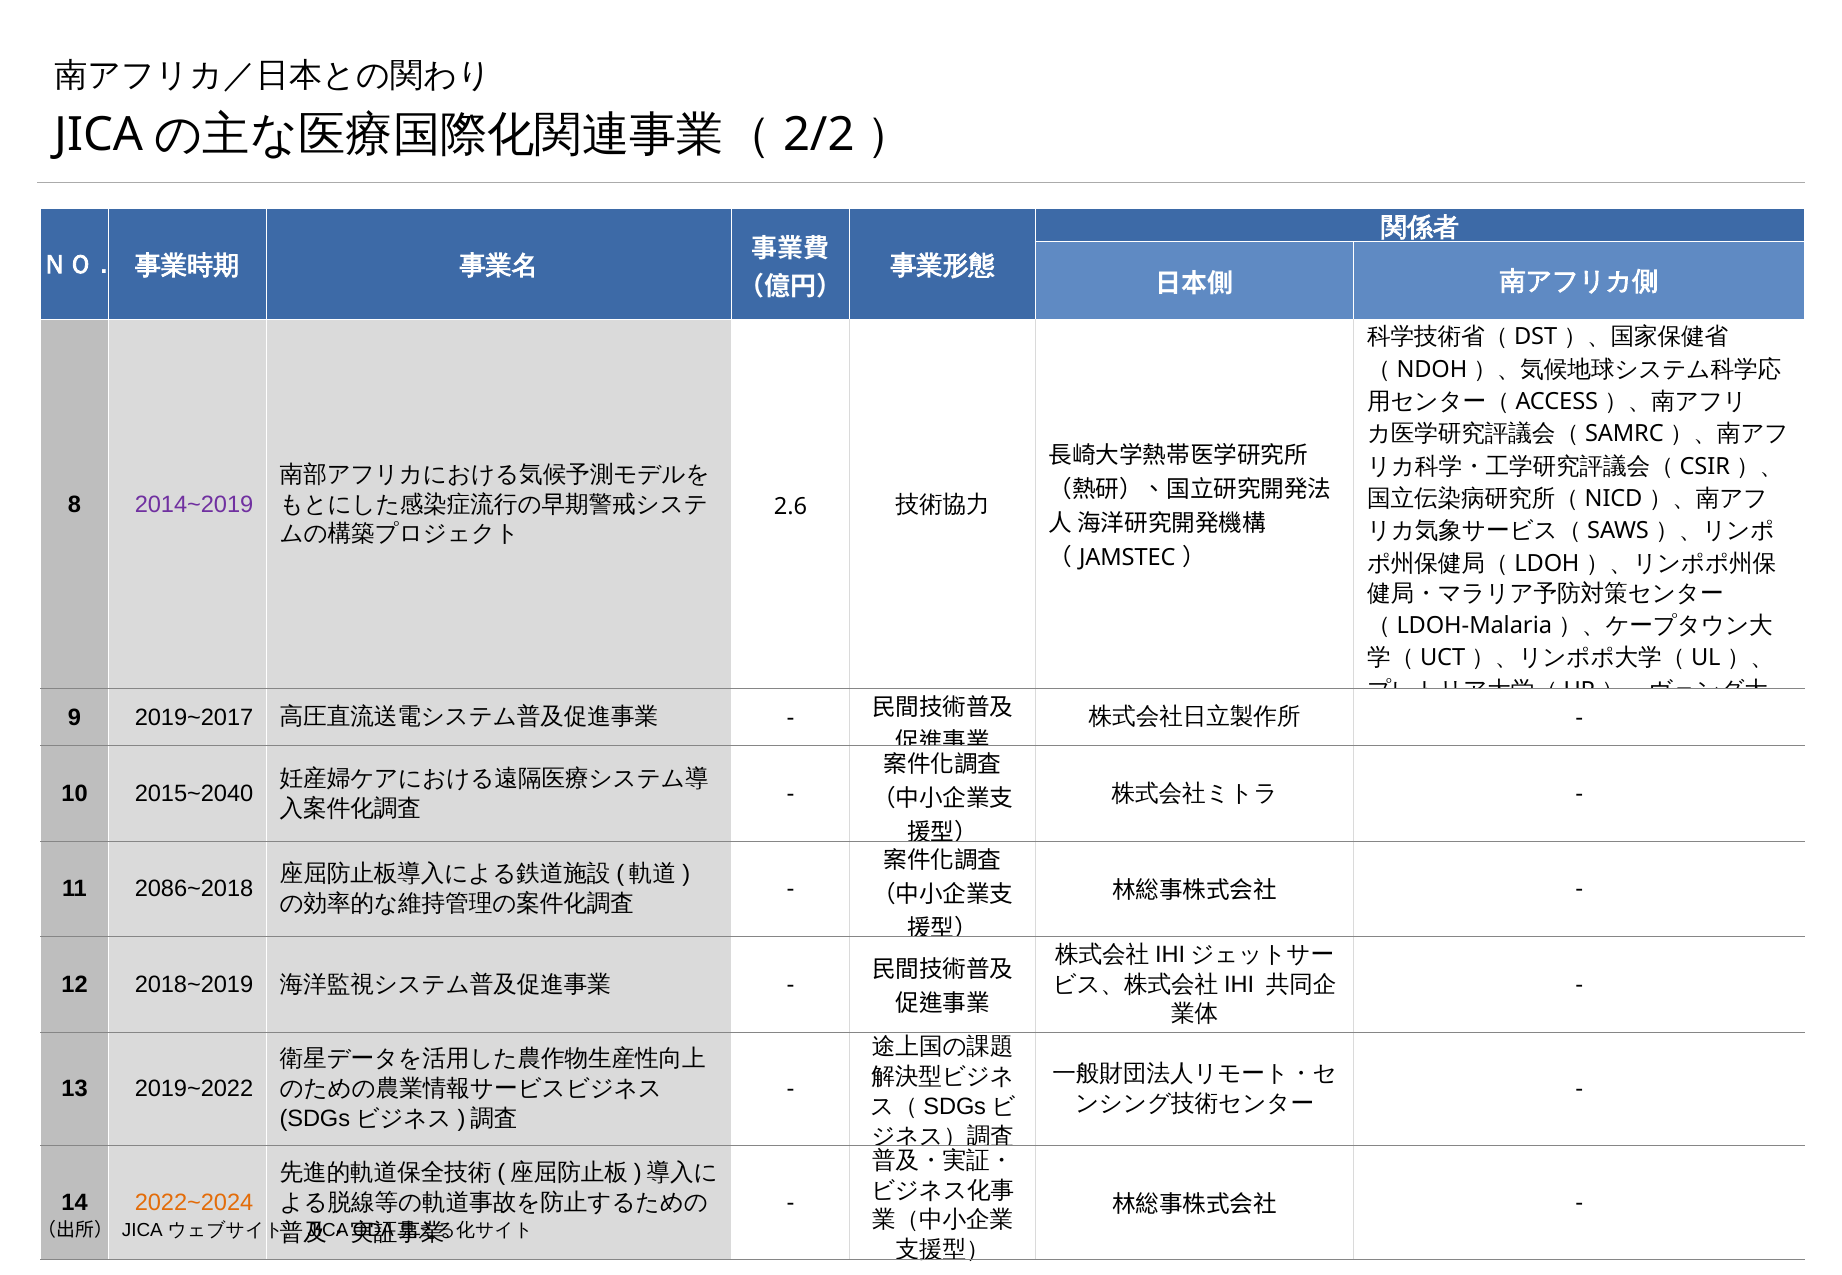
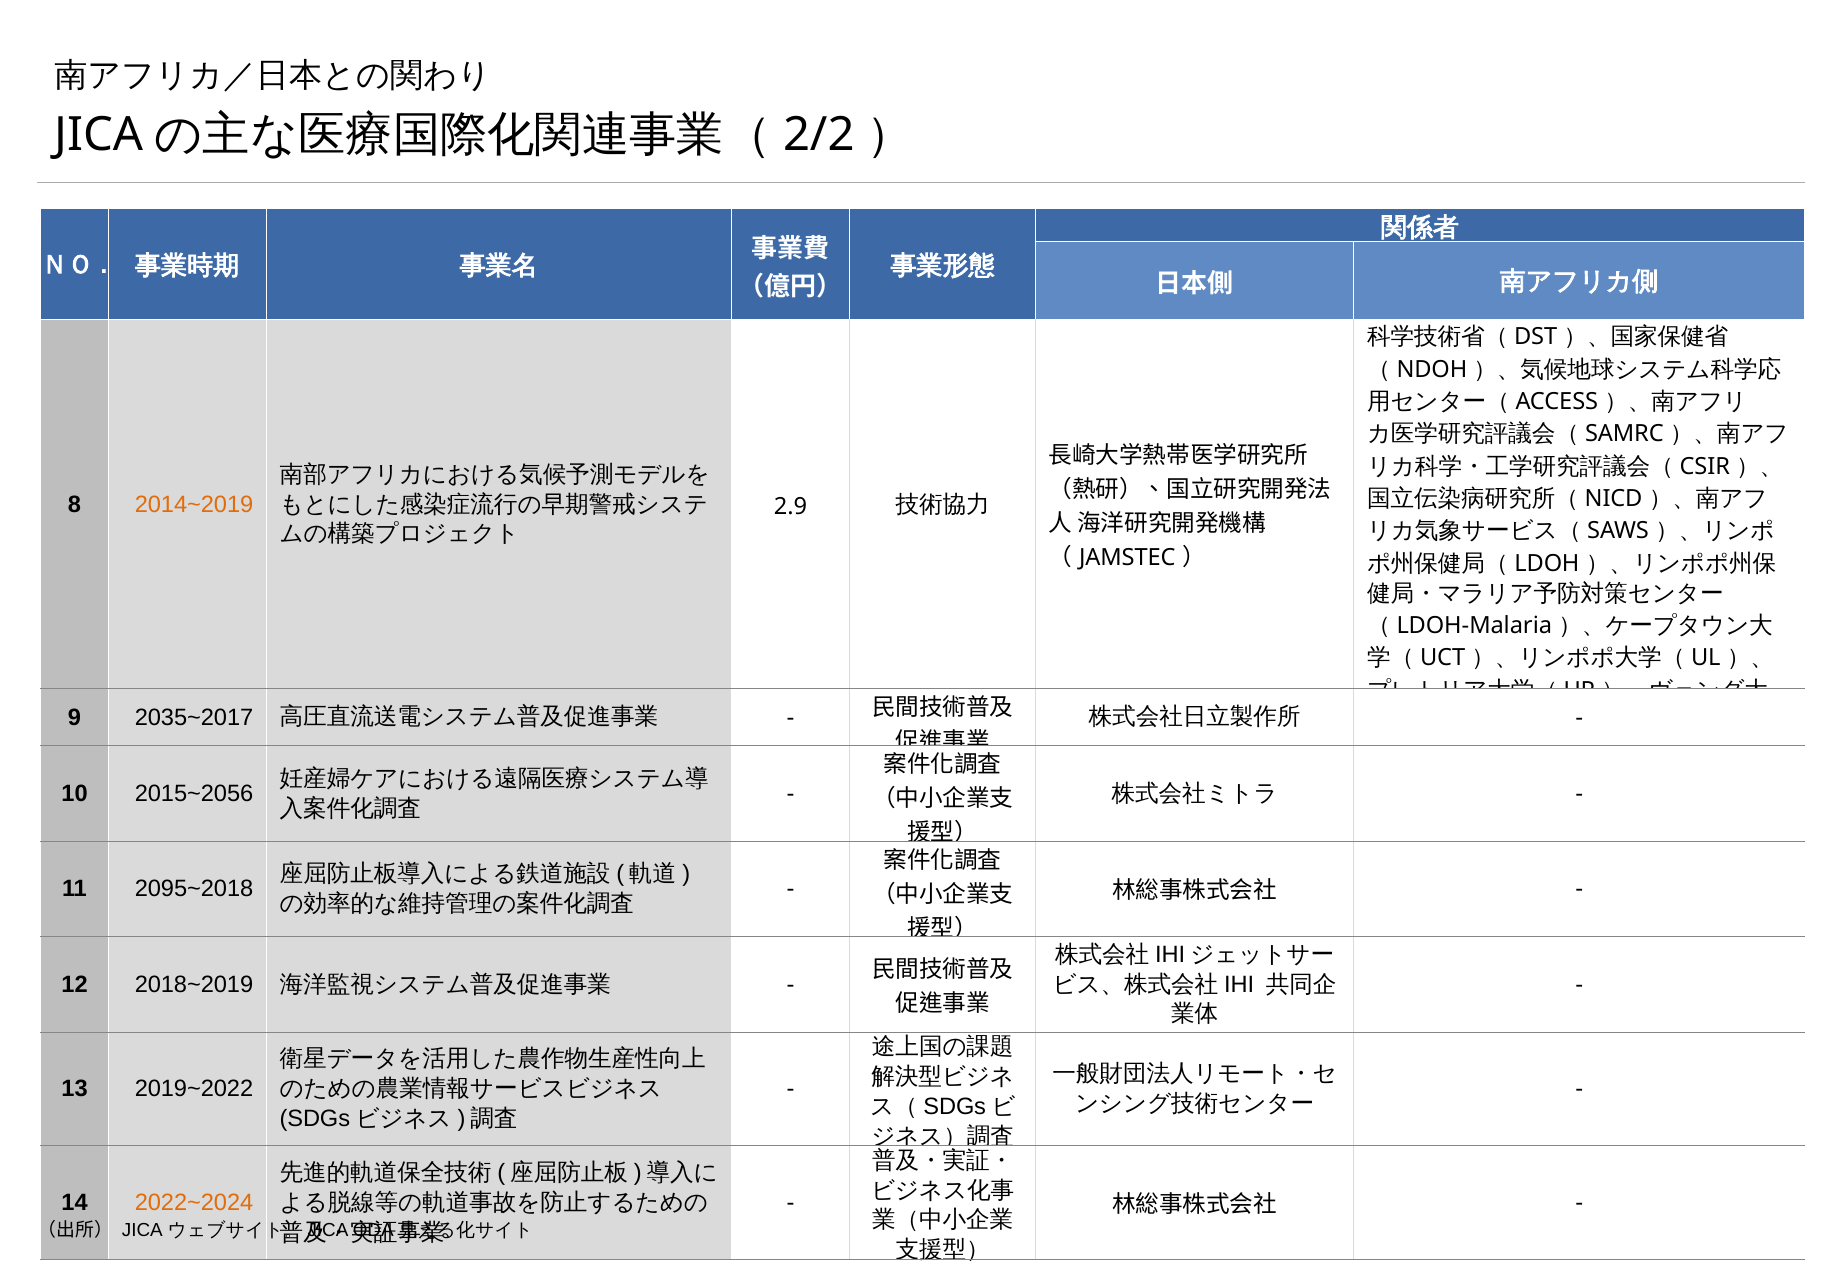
2014~2019 colour: purple -> orange
2.6: 2.6 -> 2.9
2019~2017: 2019~2017 -> 2035~2017
2015~2040: 2015~2040 -> 2015~2056
2086~2018: 2086~2018 -> 2095~2018
